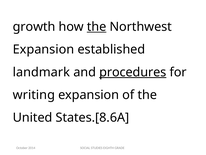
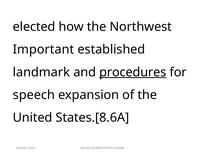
growth: growth -> elected
the at (97, 27) underline: present -> none
Expansion at (43, 49): Expansion -> Important
writing: writing -> speech
